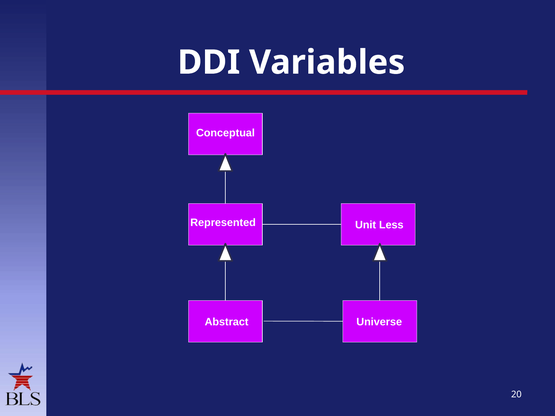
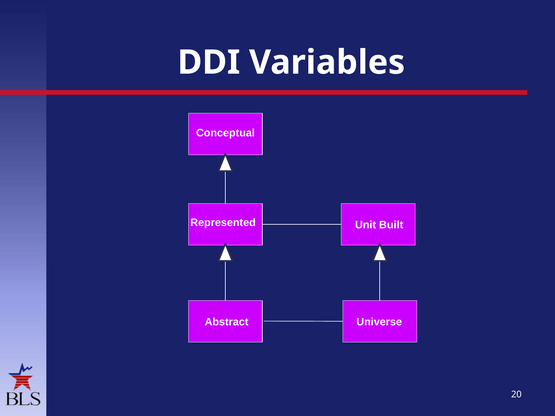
Less: Less -> Built
